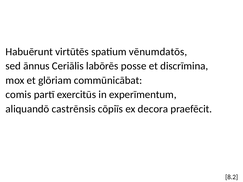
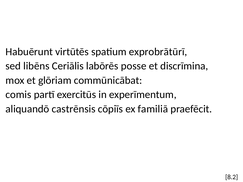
vēnumdatōs: vēnumdatōs -> exprobrātūrī
ānnus: ānnus -> libēns
decora: decora -> familiā
